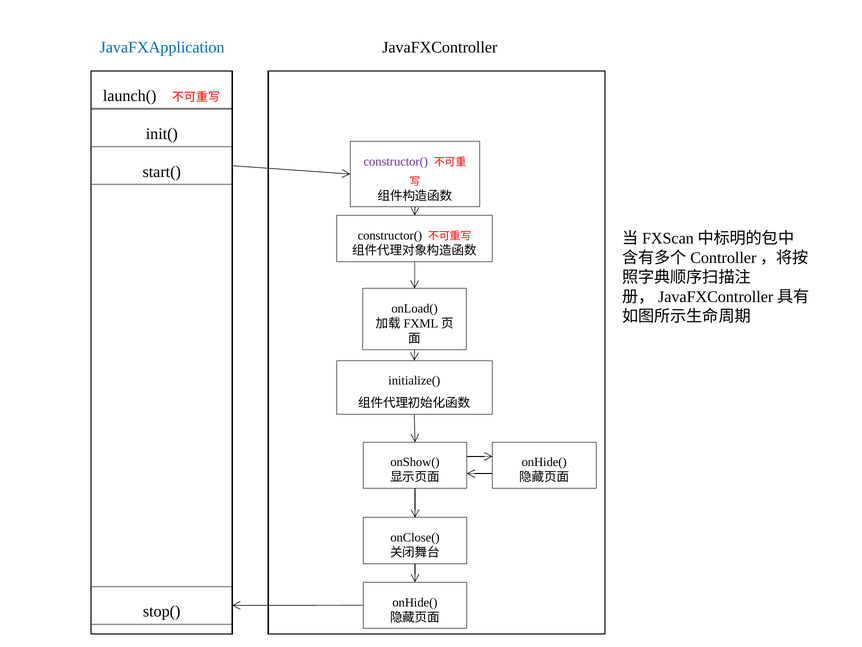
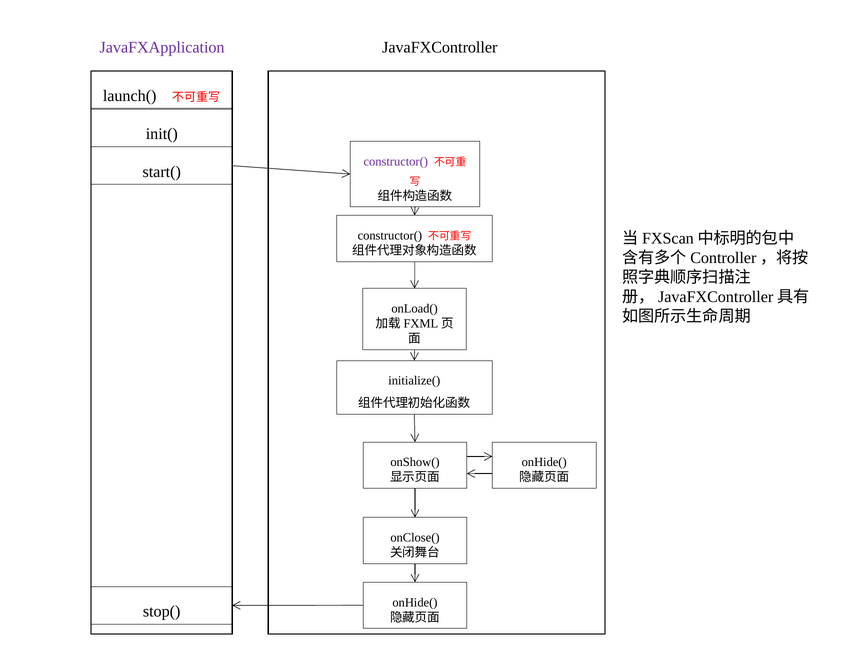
JavaFXApplication colour: blue -> purple
